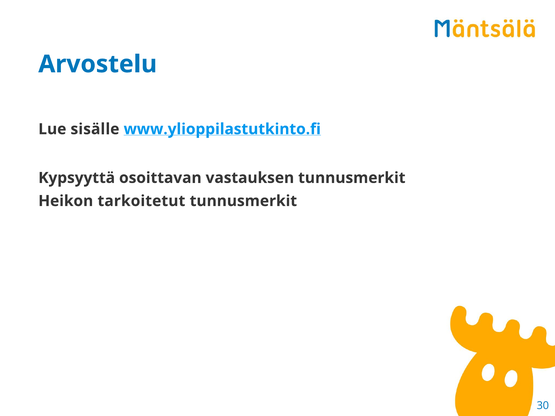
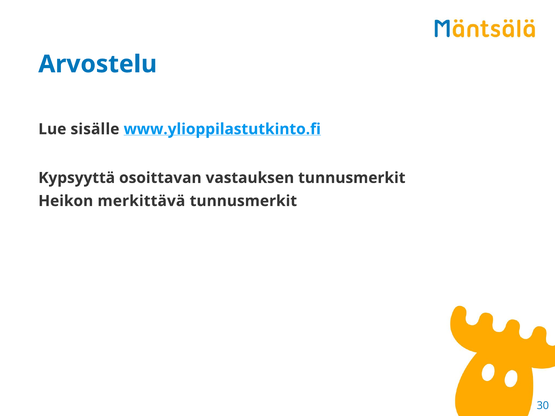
tarkoitetut: tarkoitetut -> merkittävä
